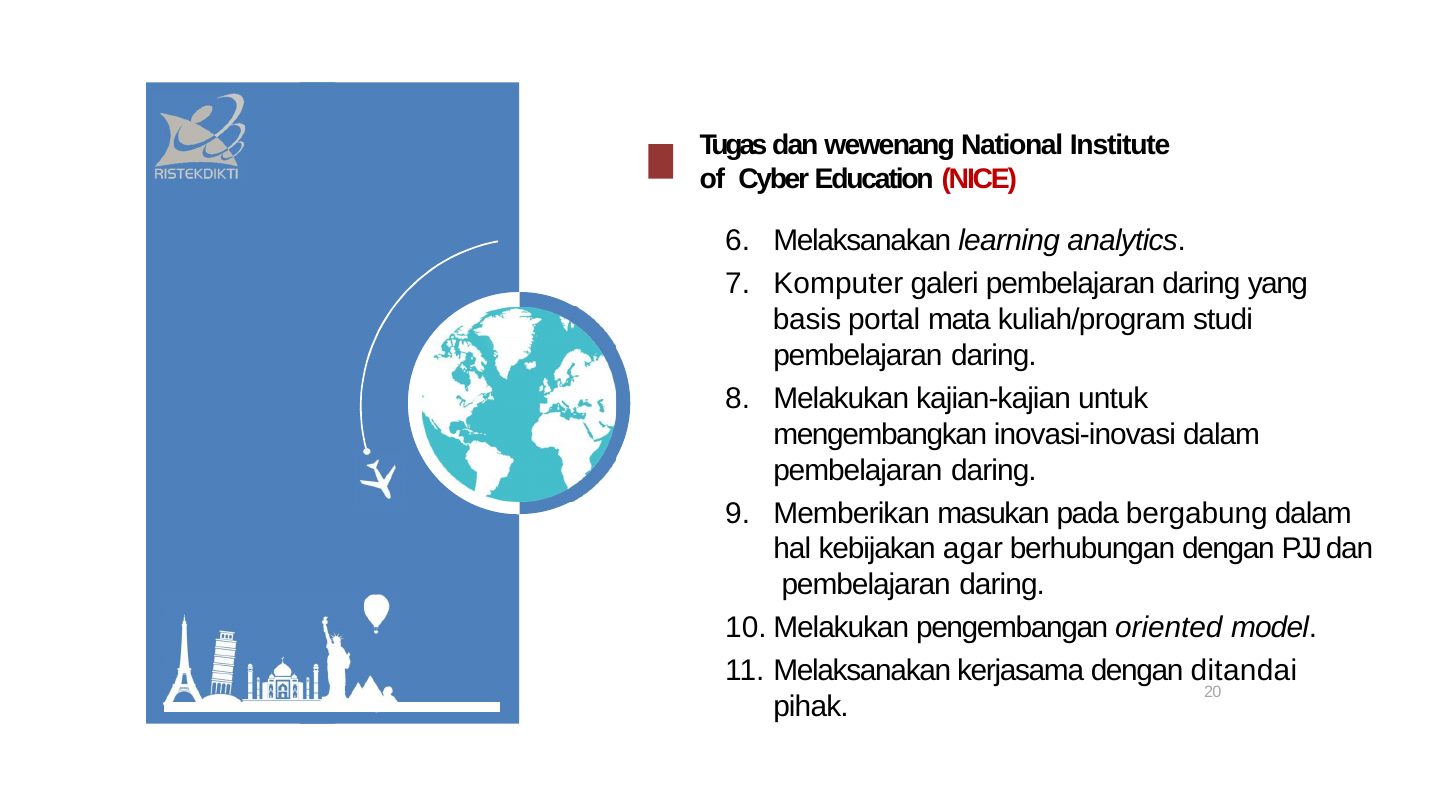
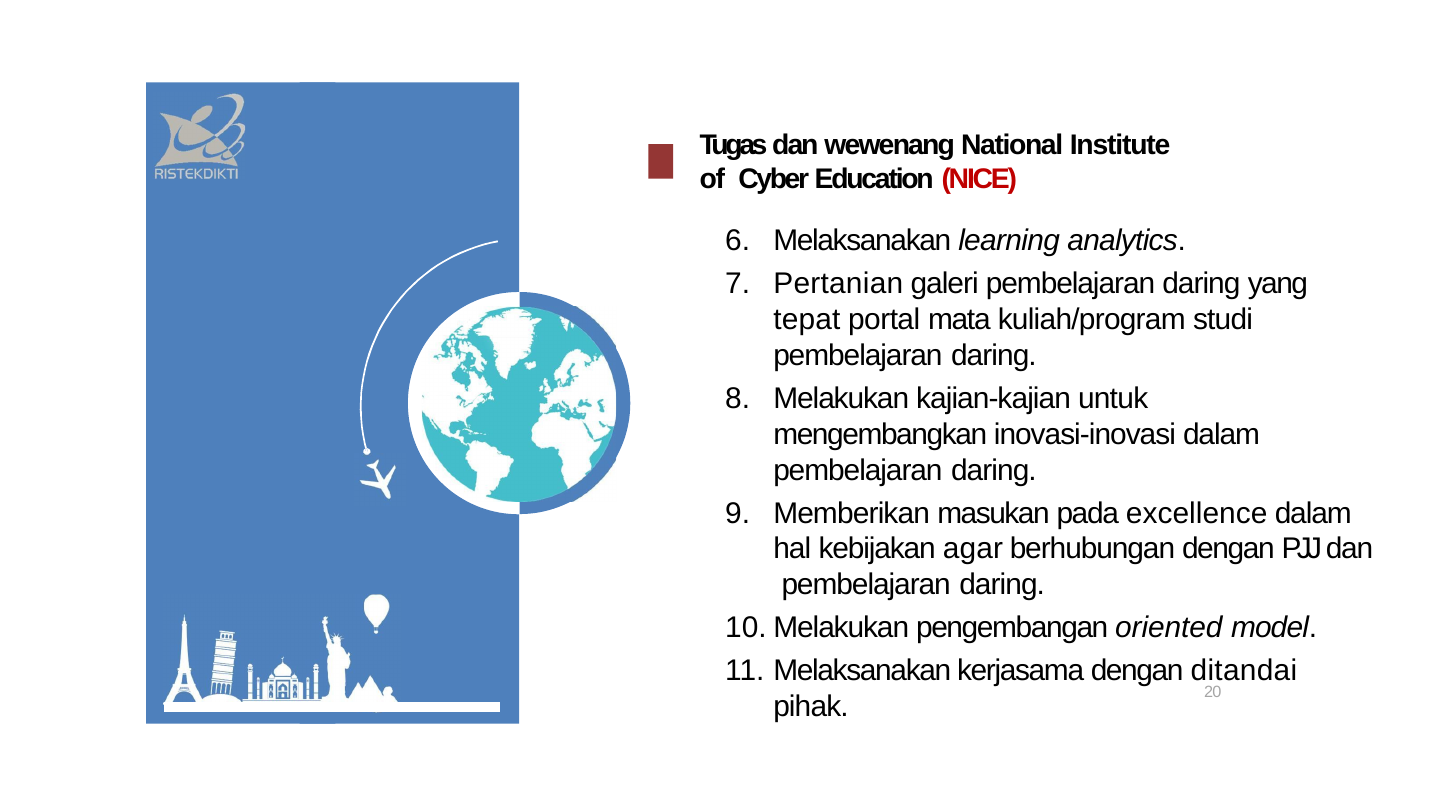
Komputer: Komputer -> Pertanian
basis: basis -> tepat
bergabung: bergabung -> excellence
